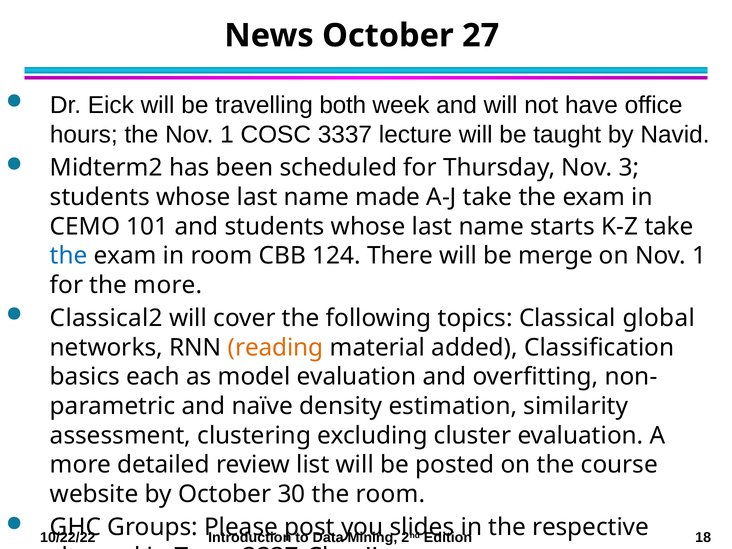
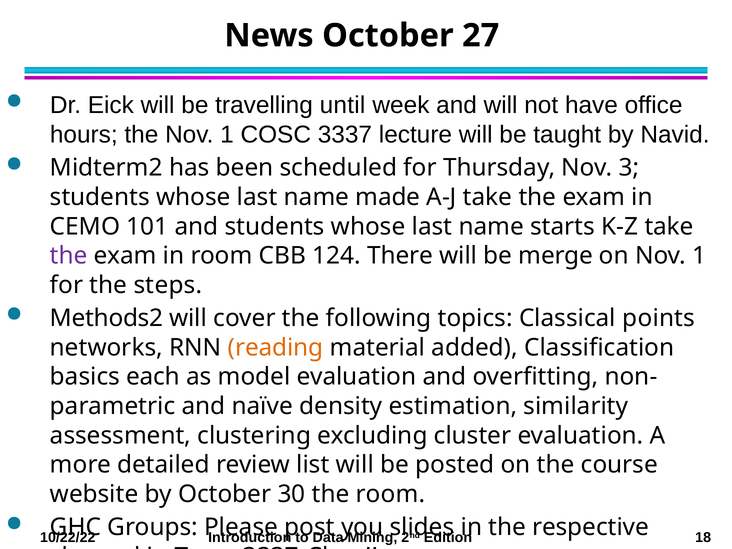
both: both -> until
the at (69, 256) colour: blue -> purple
the more: more -> steps
Classical2: Classical2 -> Methods2
global: global -> points
